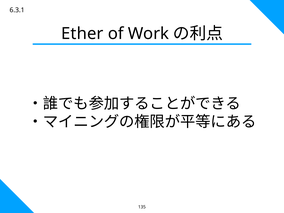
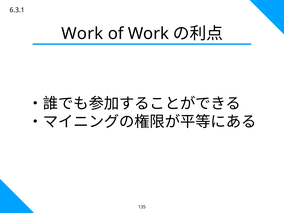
Ether at (82, 34): Ether -> Work
